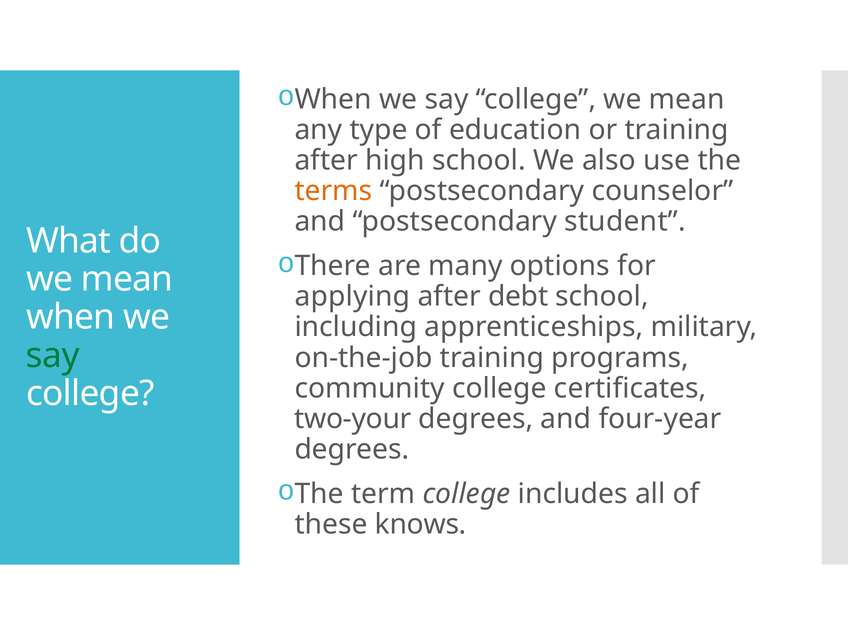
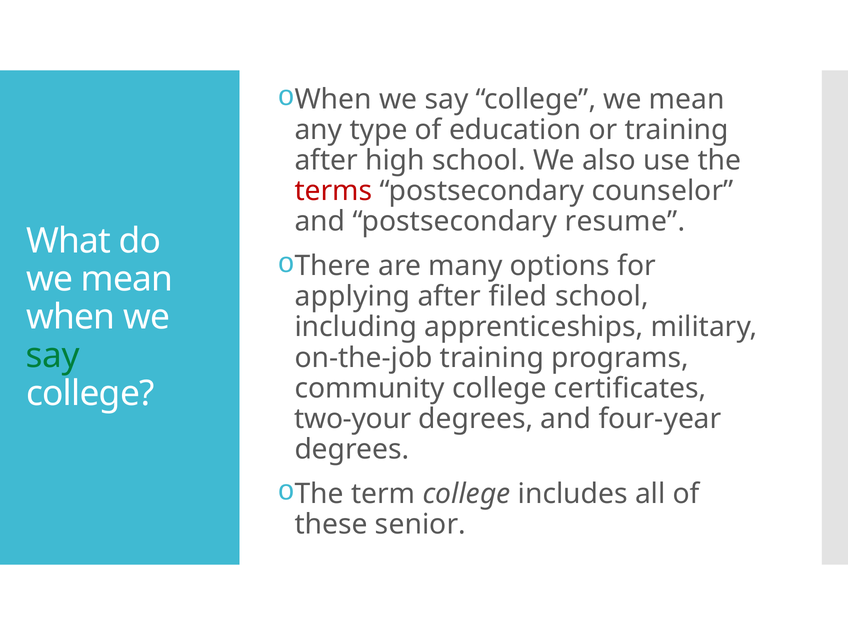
terms colour: orange -> red
student: student -> resume
debt: debt -> filed
knows: knows -> senior
